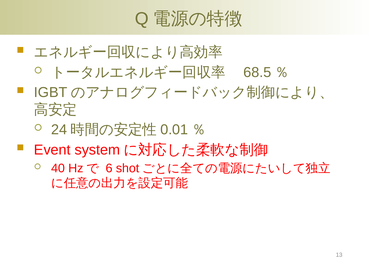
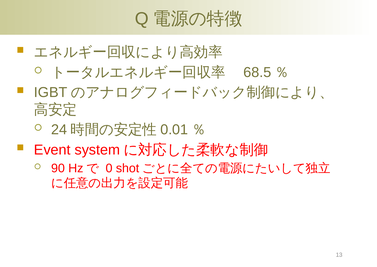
40: 40 -> 90
6: 6 -> 0
